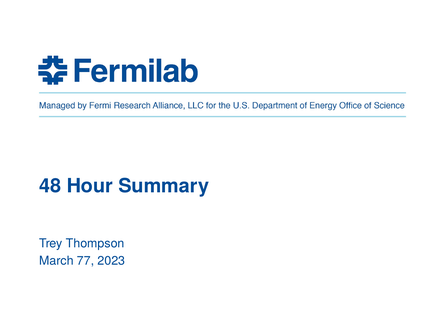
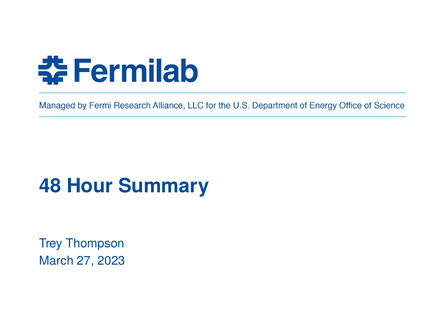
77: 77 -> 27
